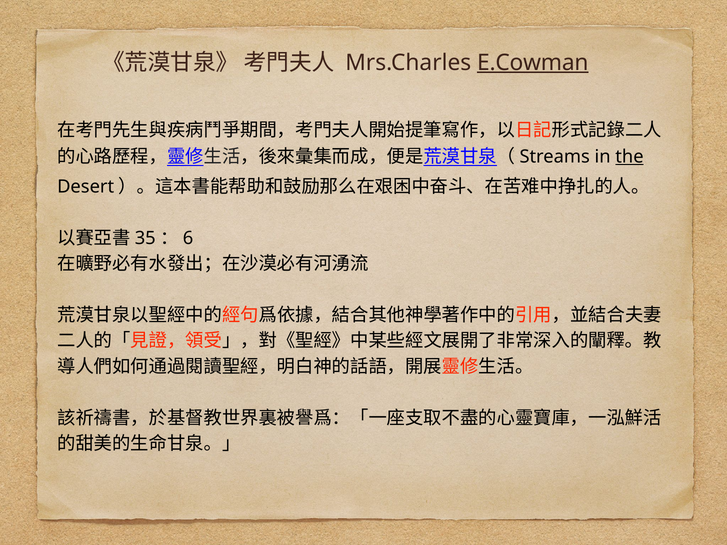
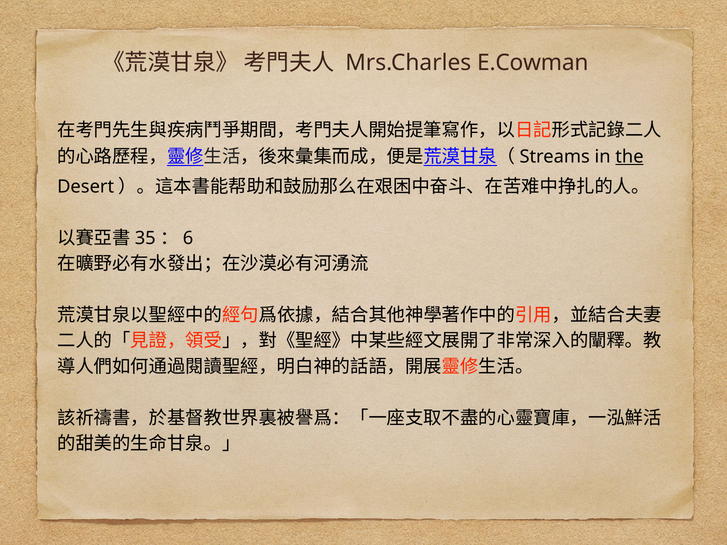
E.Cowman underline: present -> none
